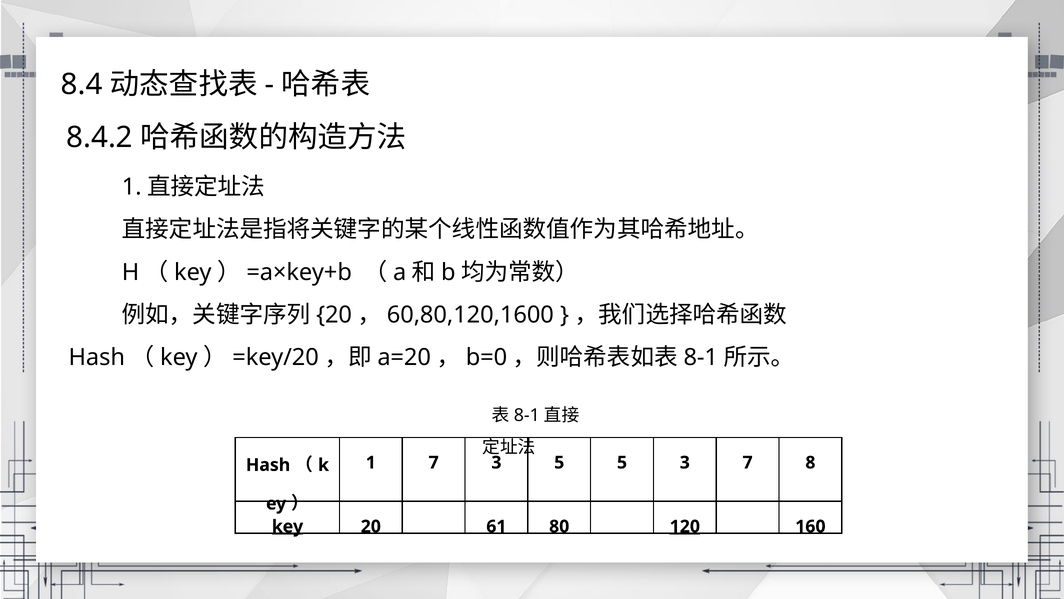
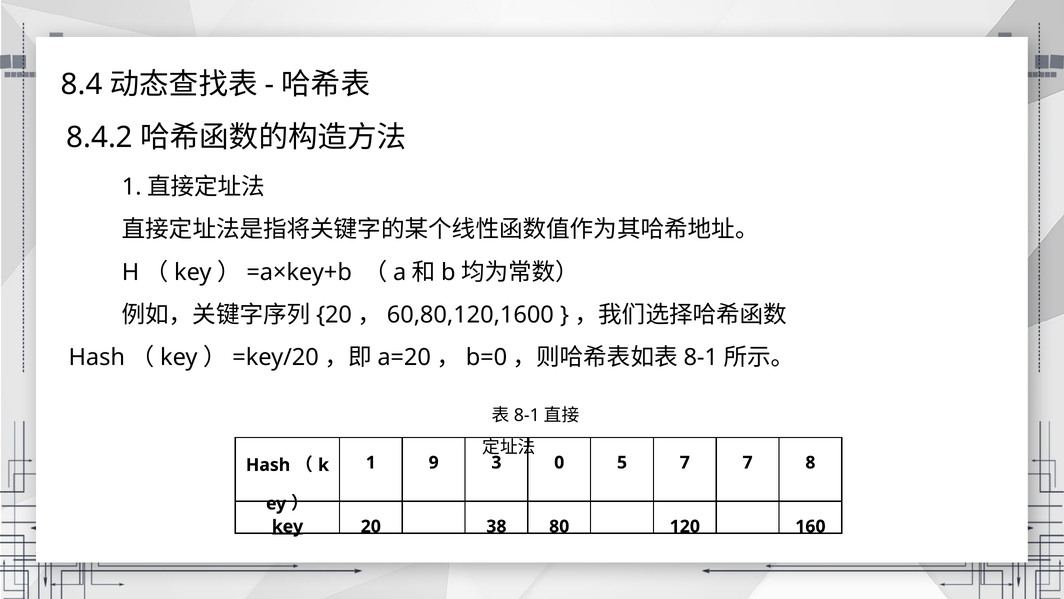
1 7: 7 -> 9
3 5: 5 -> 0
5 3: 3 -> 7
61: 61 -> 38
120 underline: present -> none
